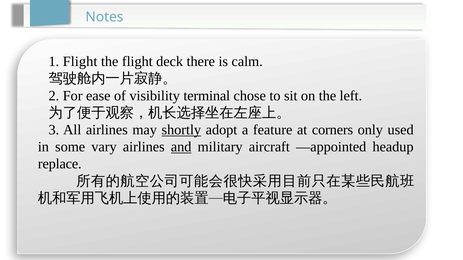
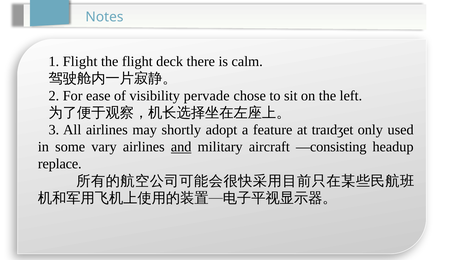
terminal: terminal -> pervade
shortly underline: present -> none
corners: corners -> traɪdʒet
—appointed: —appointed -> —consisting
